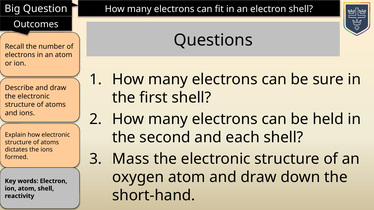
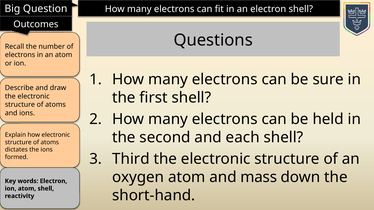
Mass: Mass -> Third
atom and draw: draw -> mass
